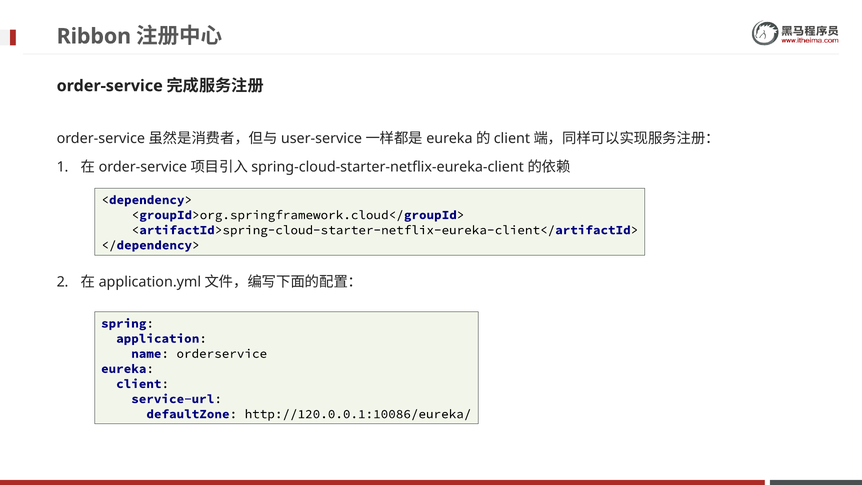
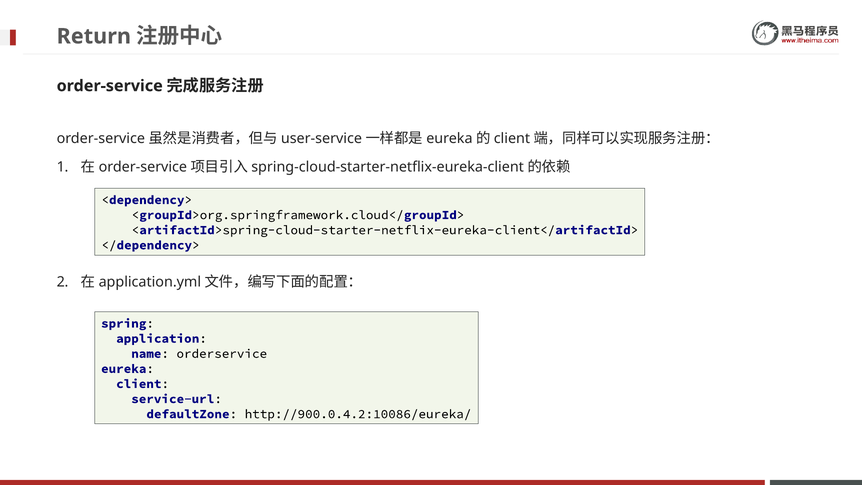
Ribbon: Ribbon -> Return
http://120.0.0.1:10086/eureka/: http://120.0.0.1:10086/eureka/ -> http://900.0.4.2:10086/eureka/
